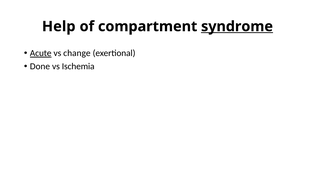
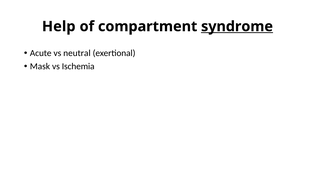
Acute underline: present -> none
change: change -> neutral
Done: Done -> Mask
